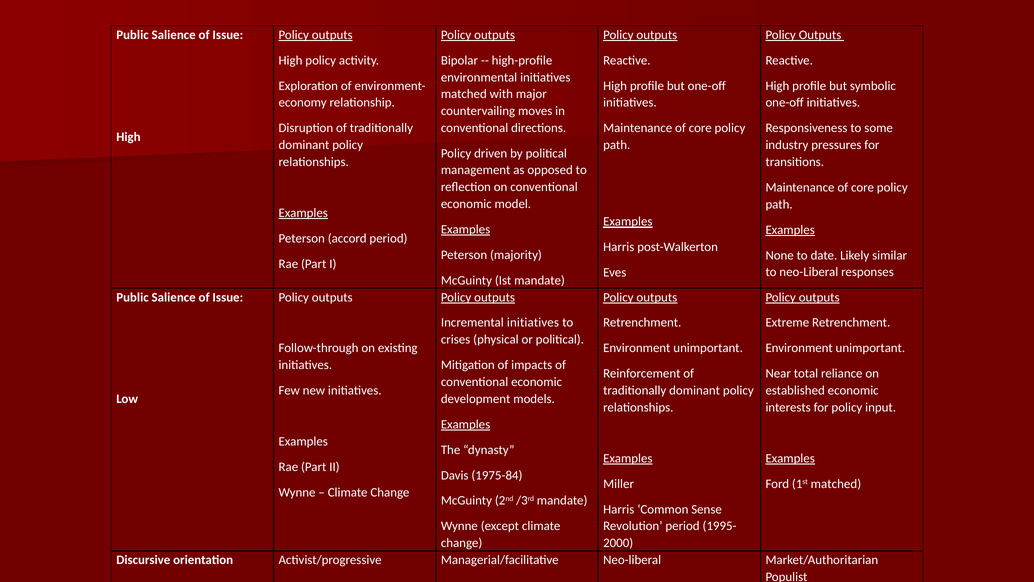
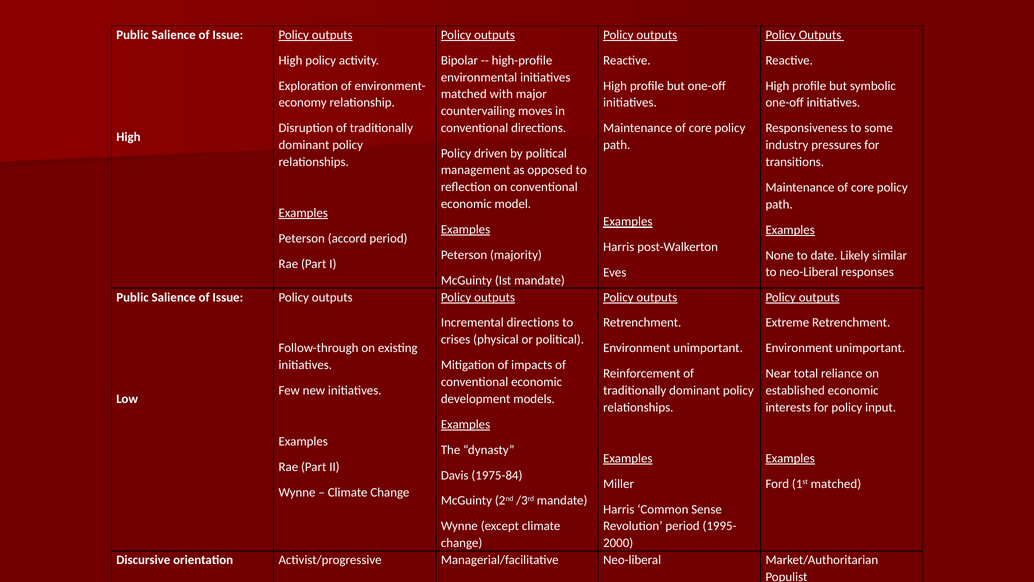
Incremental initiatives: initiatives -> directions
